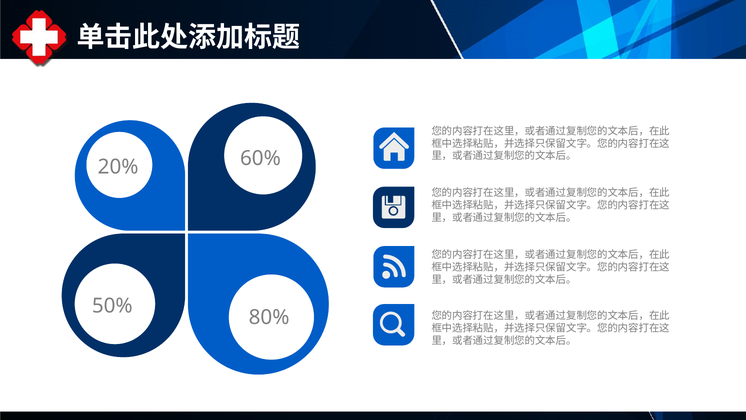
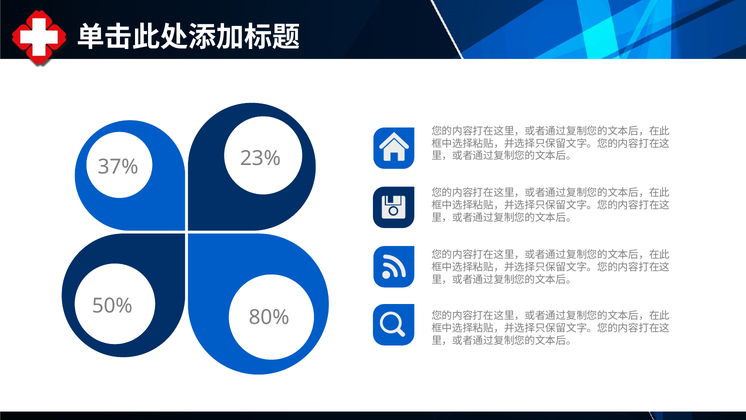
60%: 60% -> 23%
20%: 20% -> 37%
